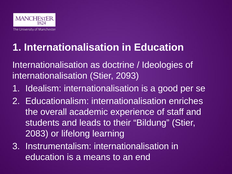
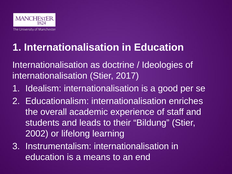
2093: 2093 -> 2017
2083: 2083 -> 2002
